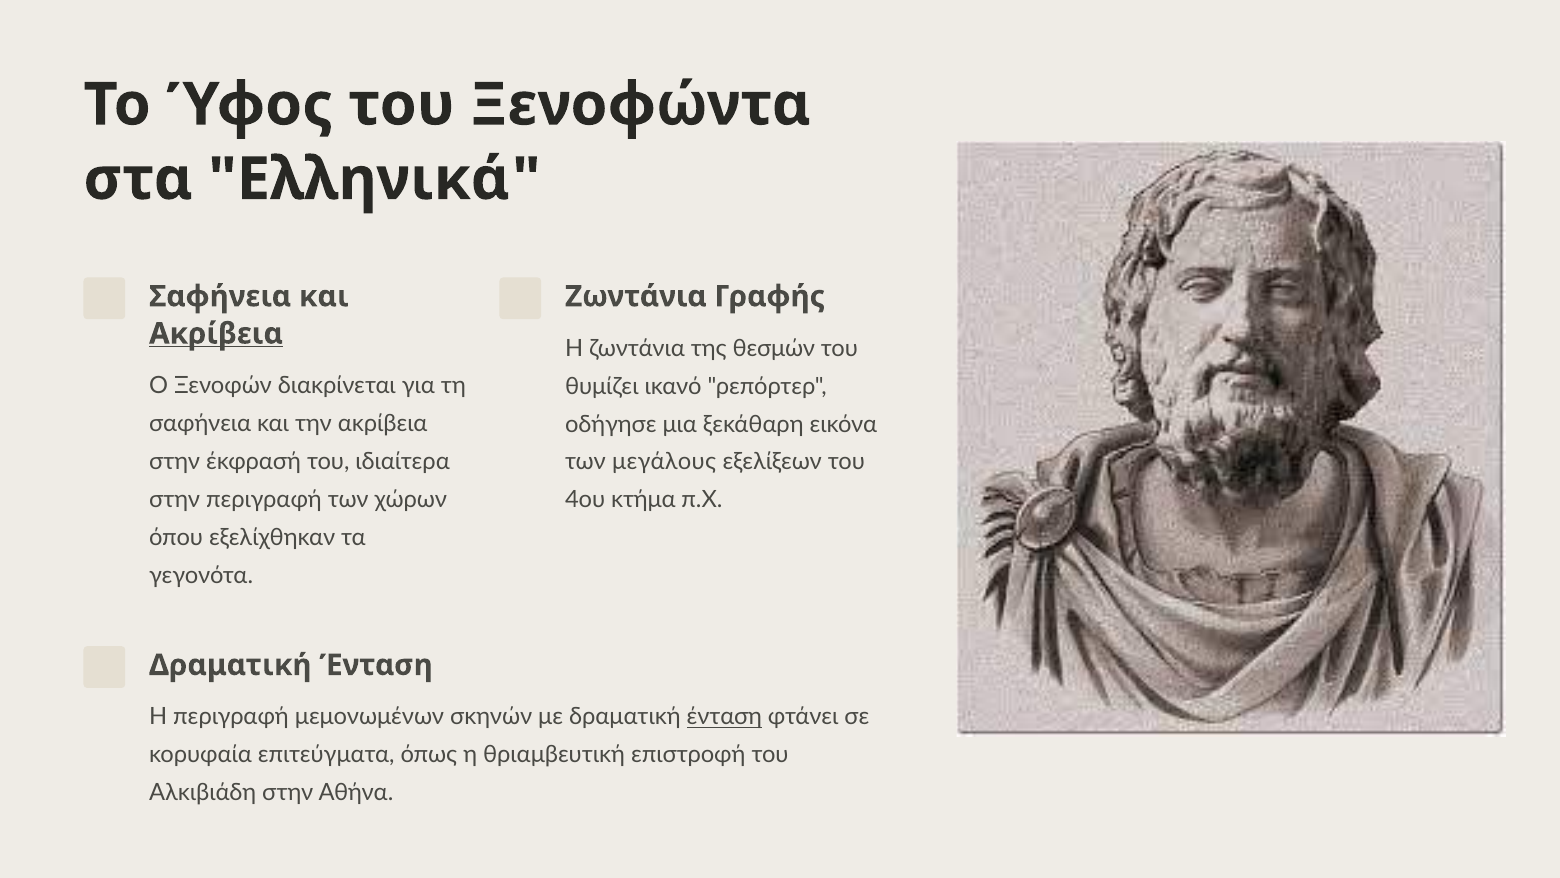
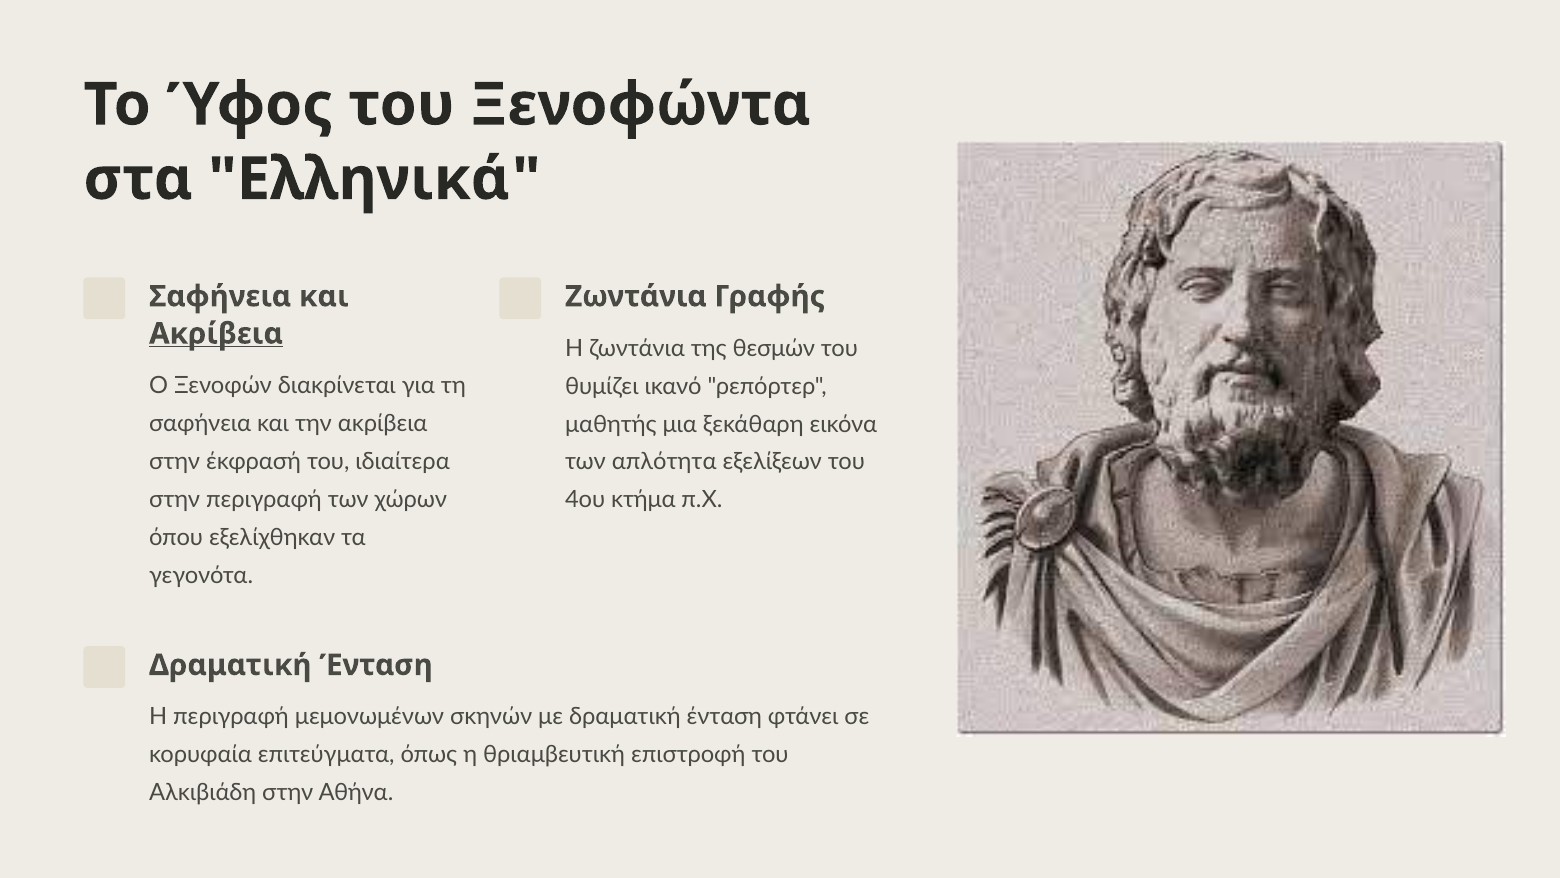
οδήγησε: οδήγησε -> μαθητής
μεγάλους: μεγάλους -> απλότητα
ένταση at (724, 717) underline: present -> none
